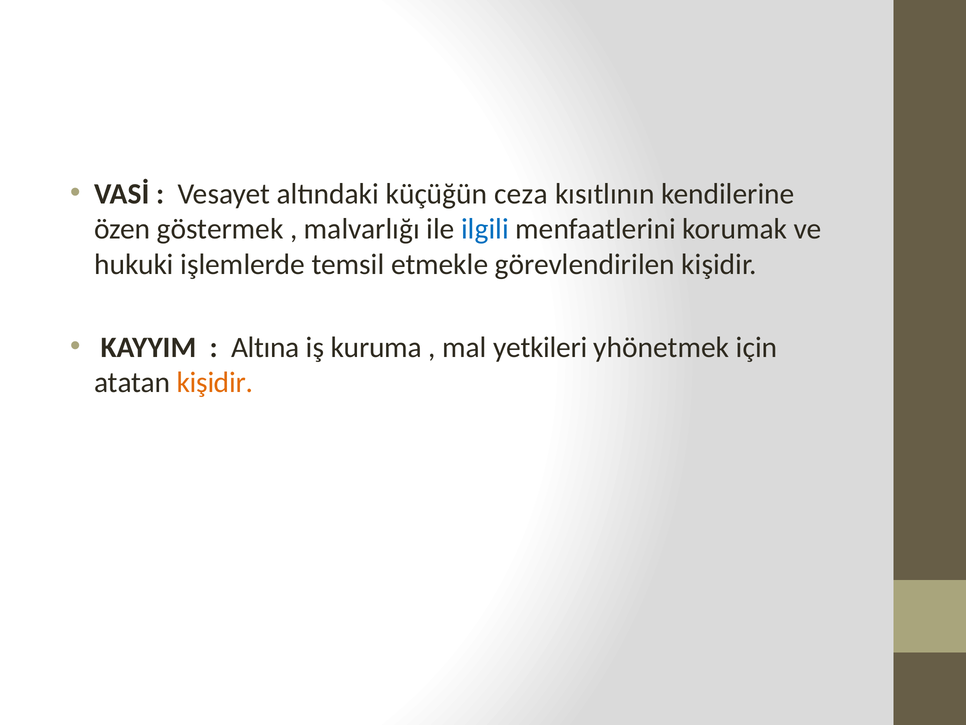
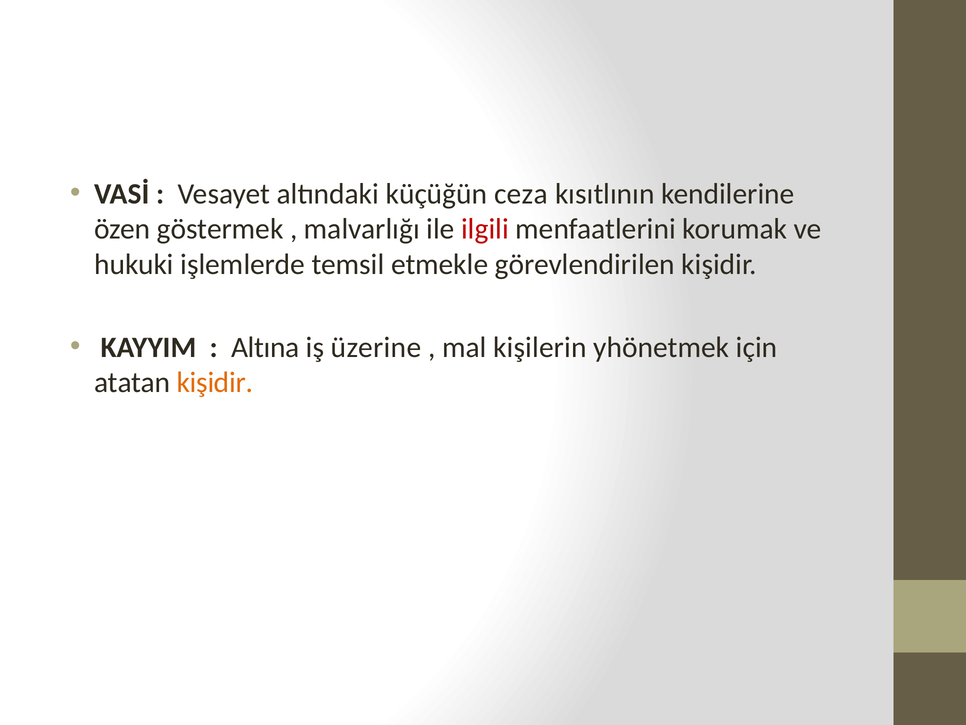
ilgili colour: blue -> red
kuruma: kuruma -> üzerine
yetkileri: yetkileri -> kişilerin
